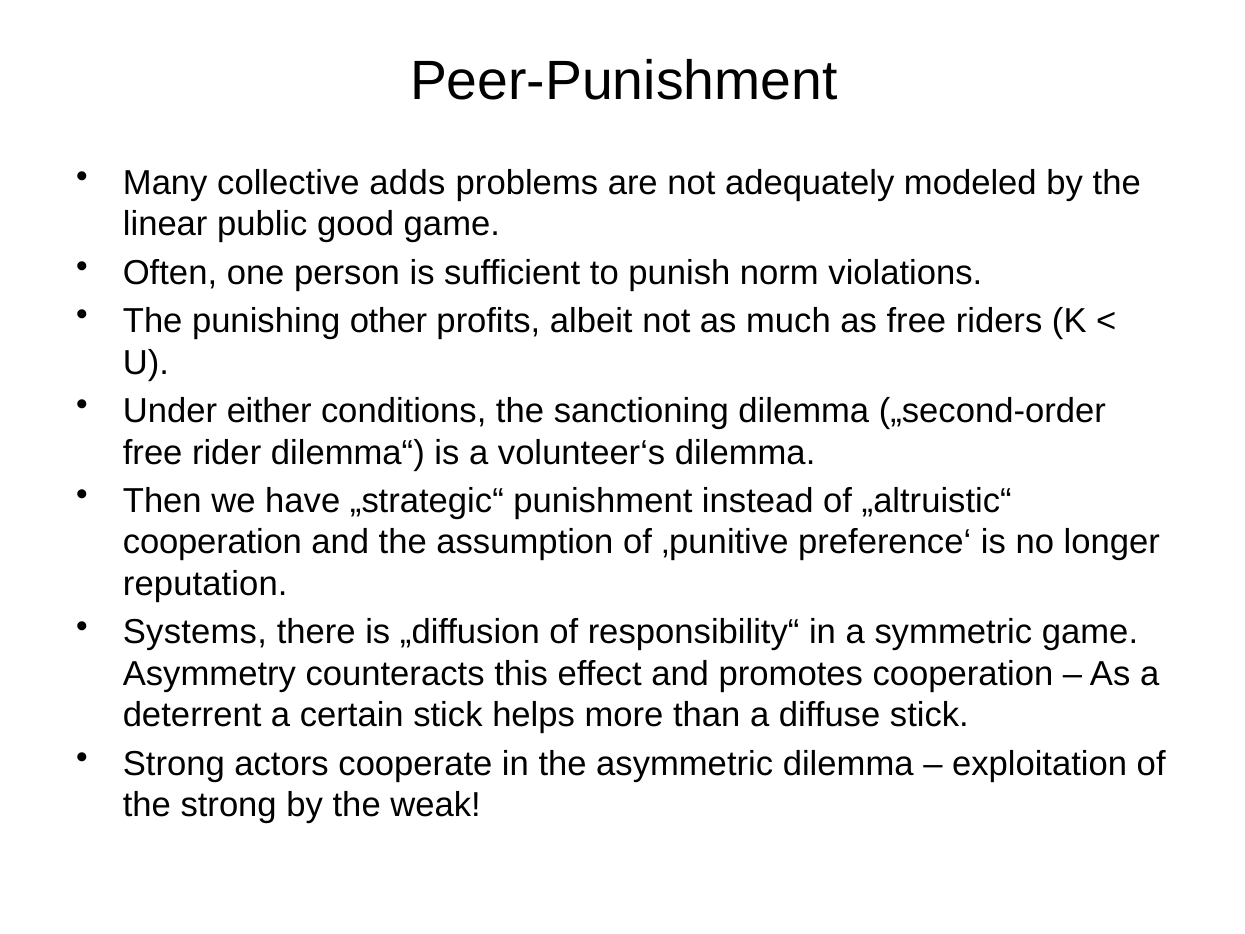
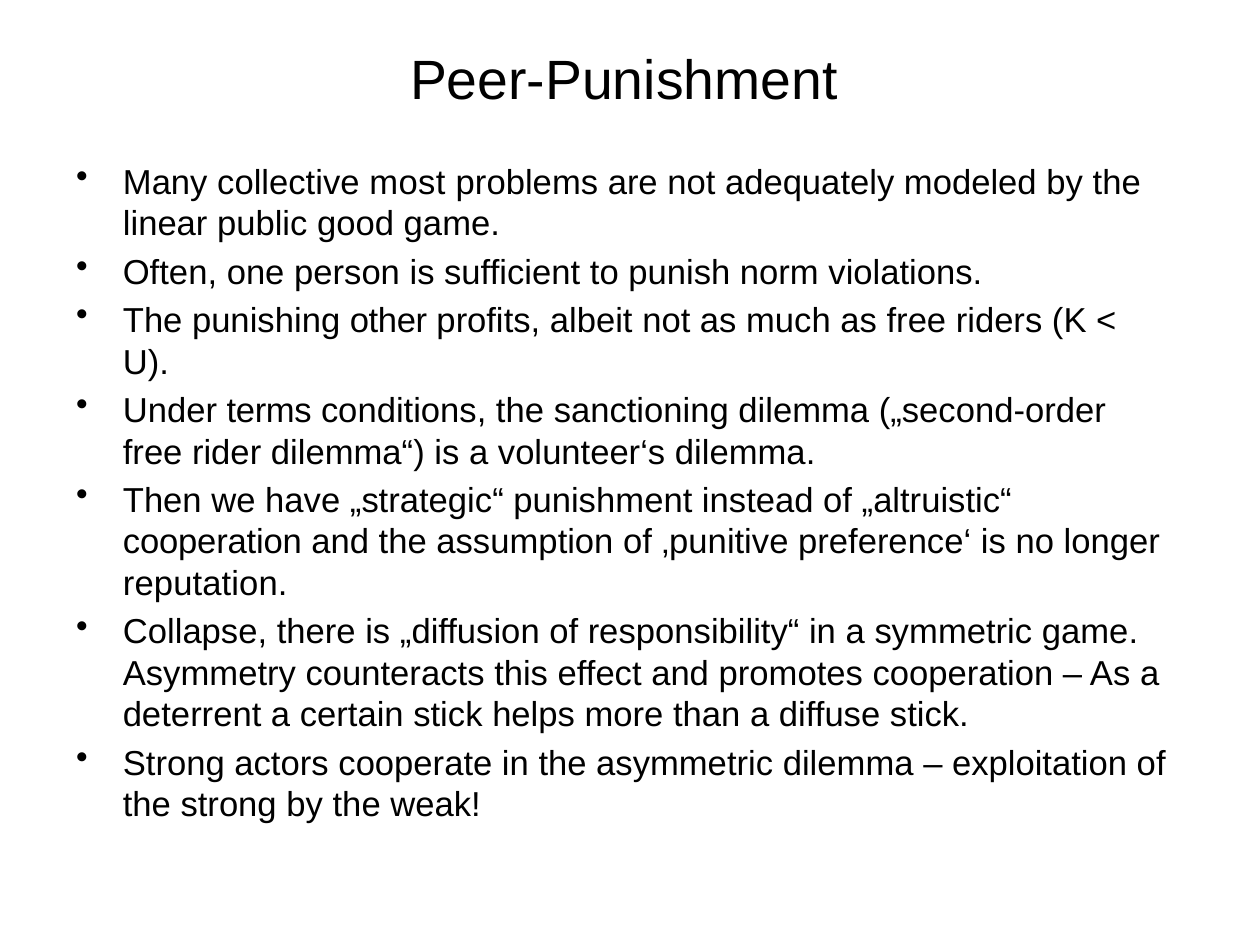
adds: adds -> most
either: either -> terms
Systems: Systems -> Collapse
